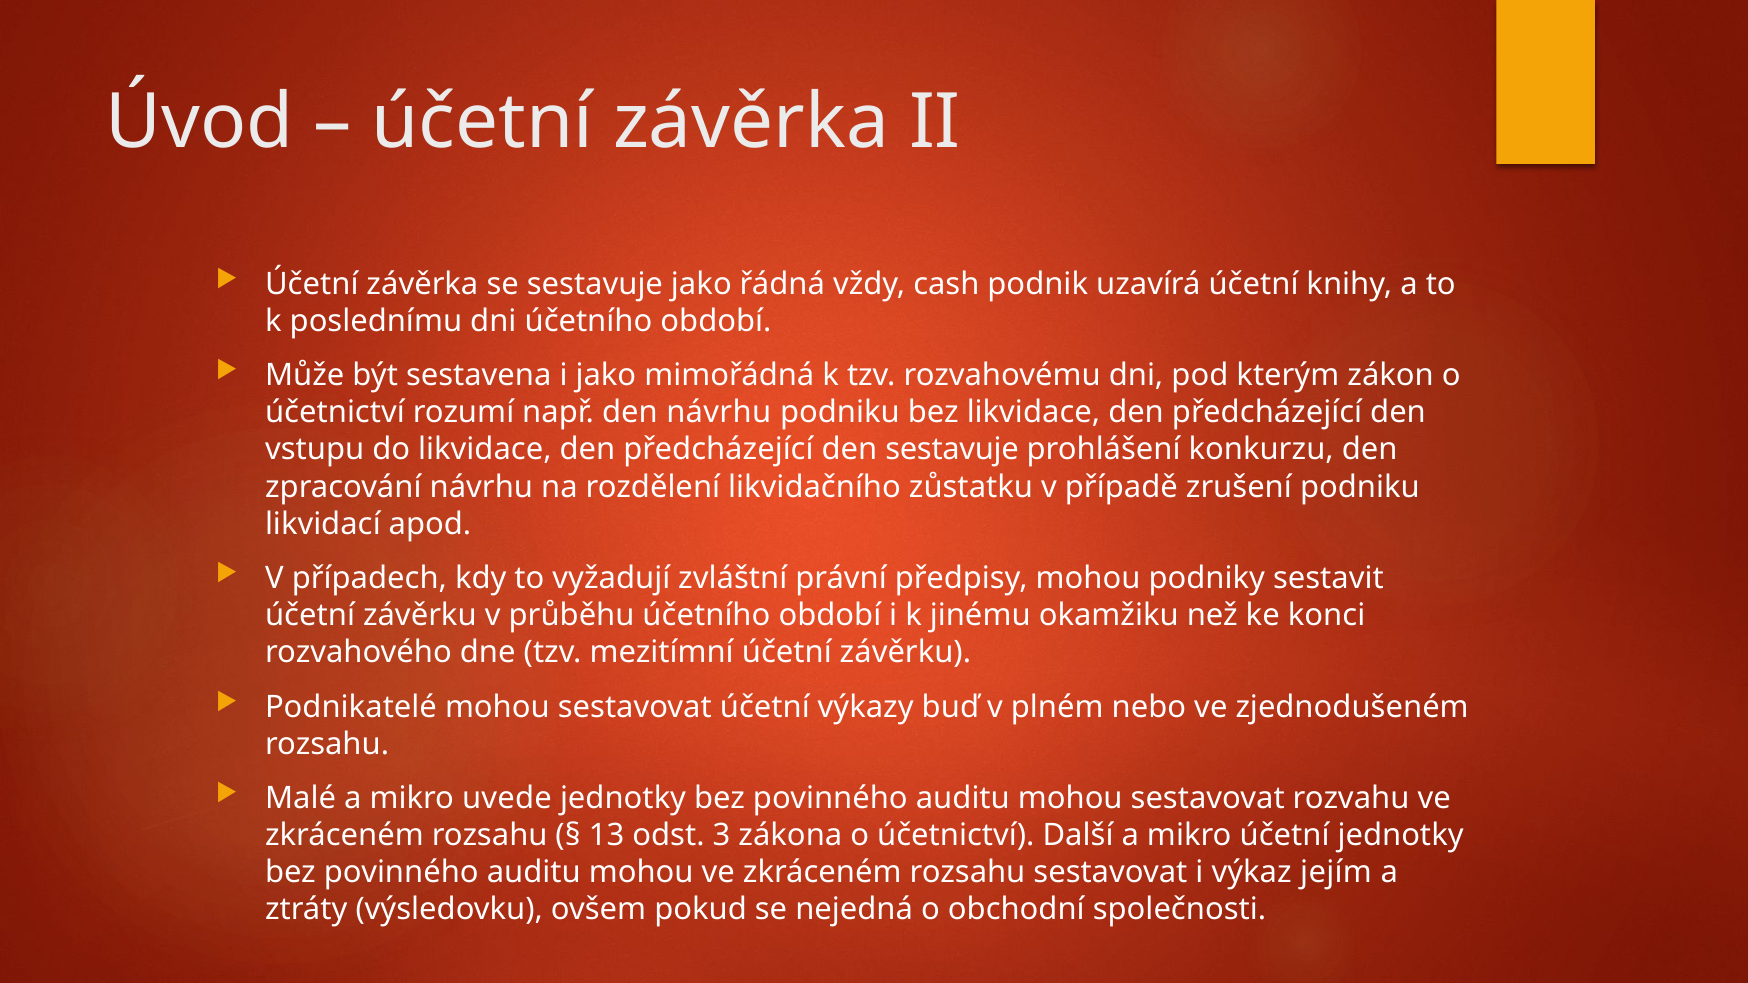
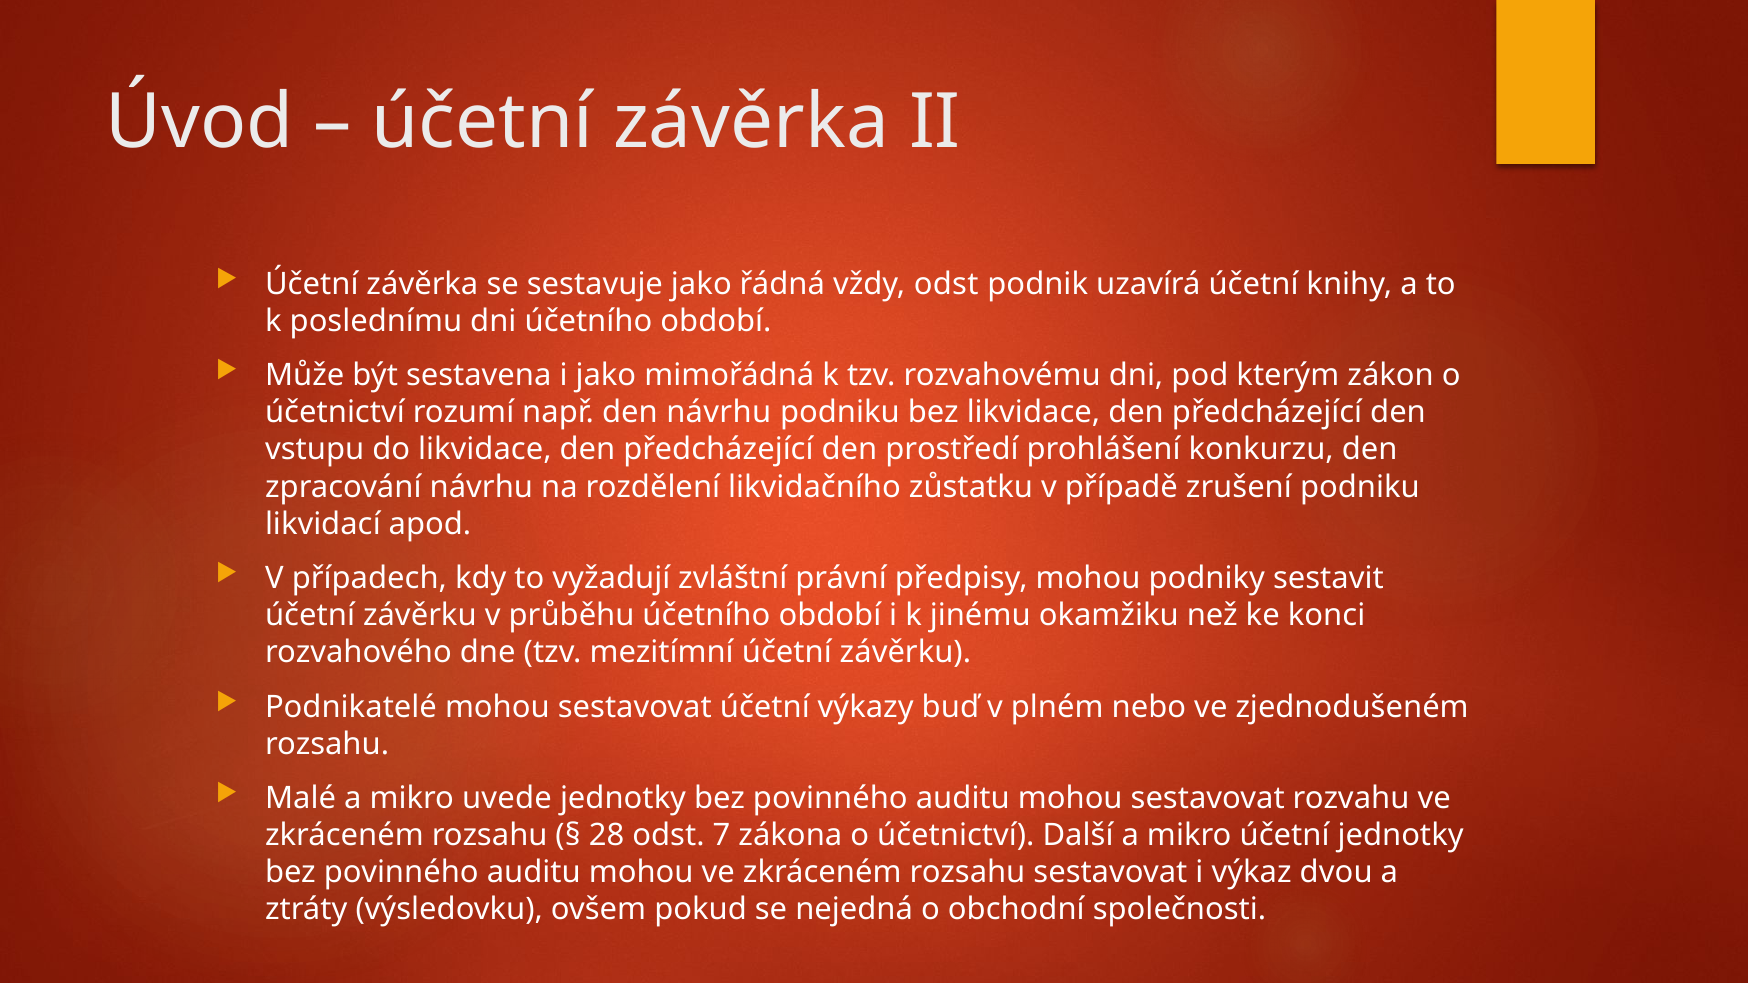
vždy cash: cash -> odst
den sestavuje: sestavuje -> prostředí
13: 13 -> 28
3: 3 -> 7
jejím: jejím -> dvou
